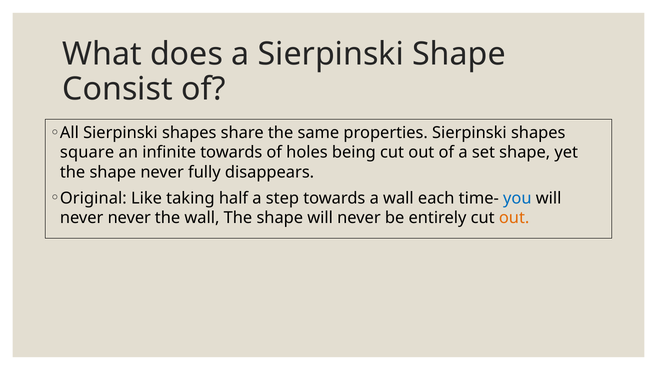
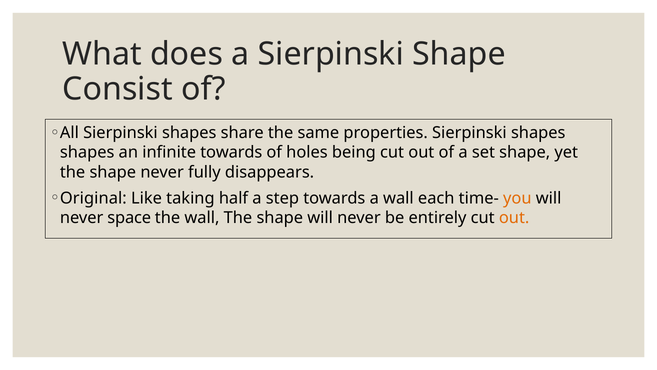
square at (87, 152): square -> shapes
you colour: blue -> orange
never never: never -> space
